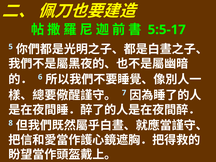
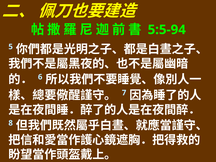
5:5-17: 5:5-17 -> 5:5-94
